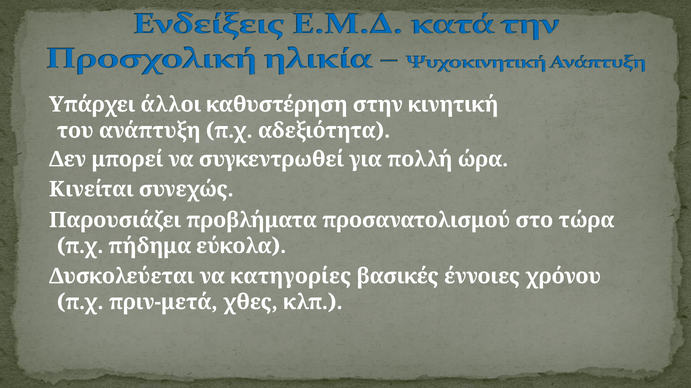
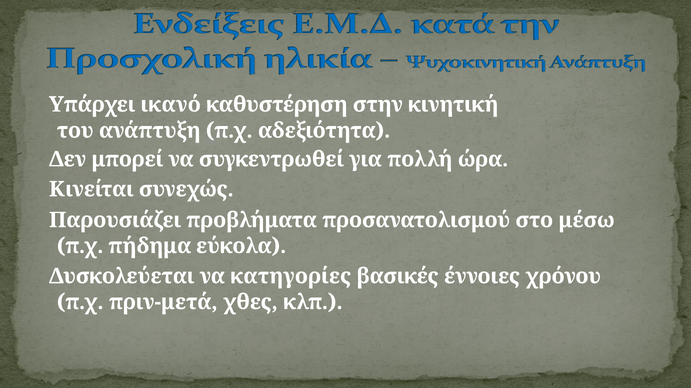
άλλοι: άλλοι -> ικανό
τώρα: τώρα -> μέσω
